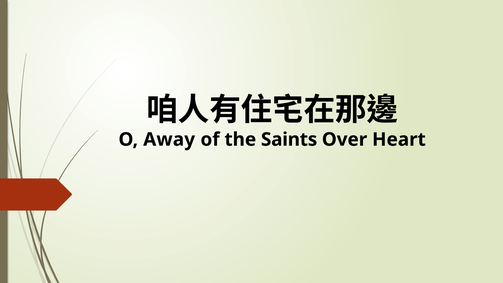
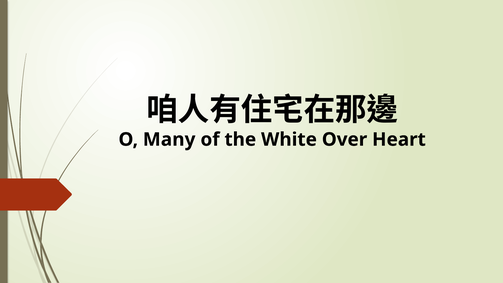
Away: Away -> Many
Saints: Saints -> White
